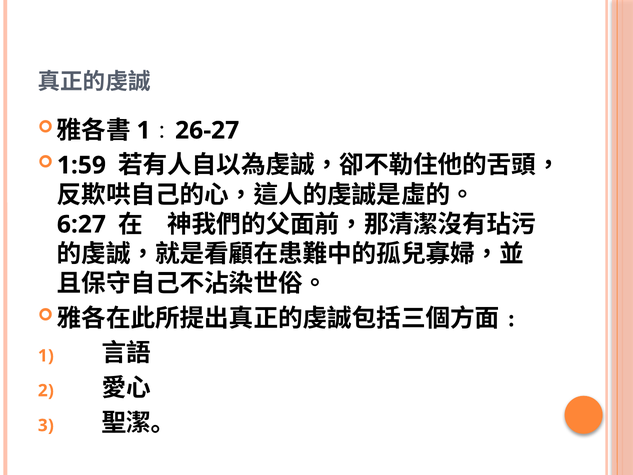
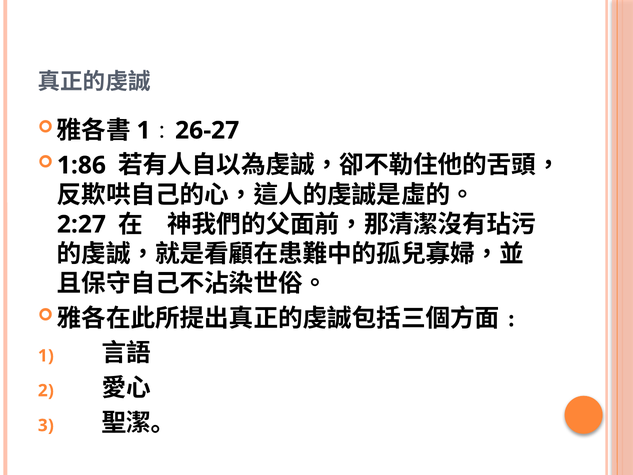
1:59: 1:59 -> 1:86
6:27: 6:27 -> 2:27
